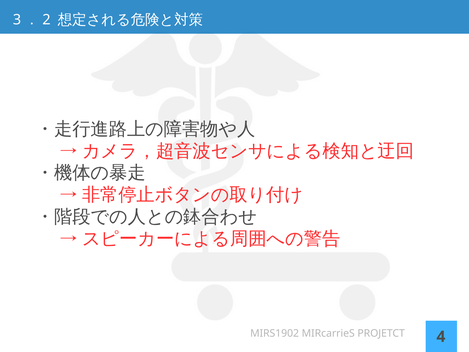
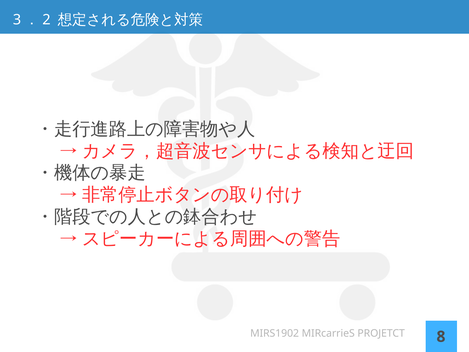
4: 4 -> 8
